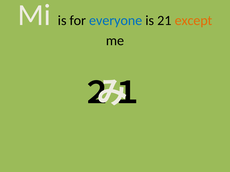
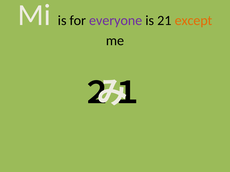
everyone colour: blue -> purple
